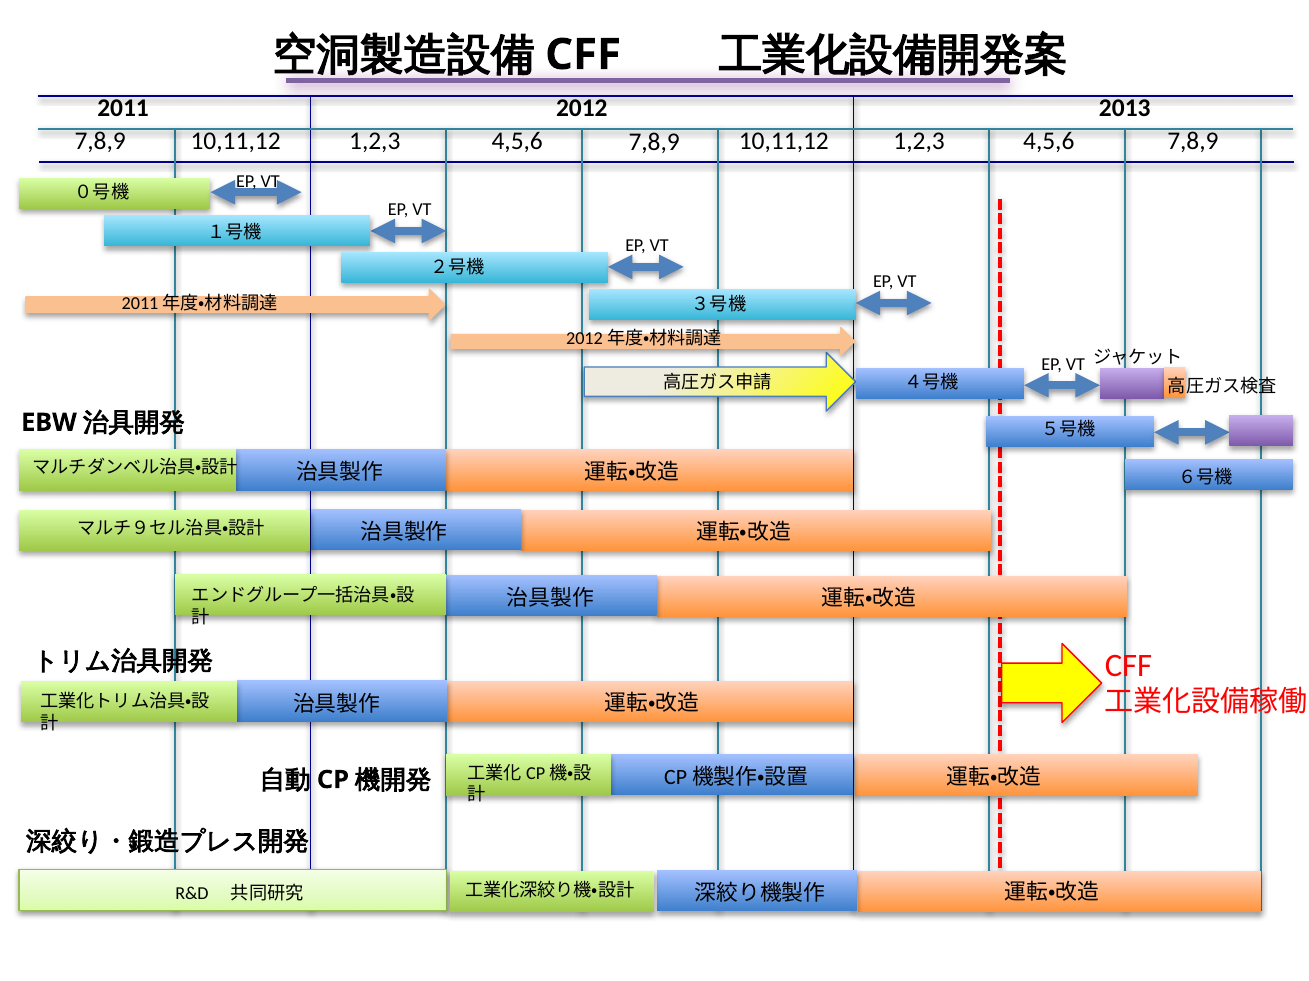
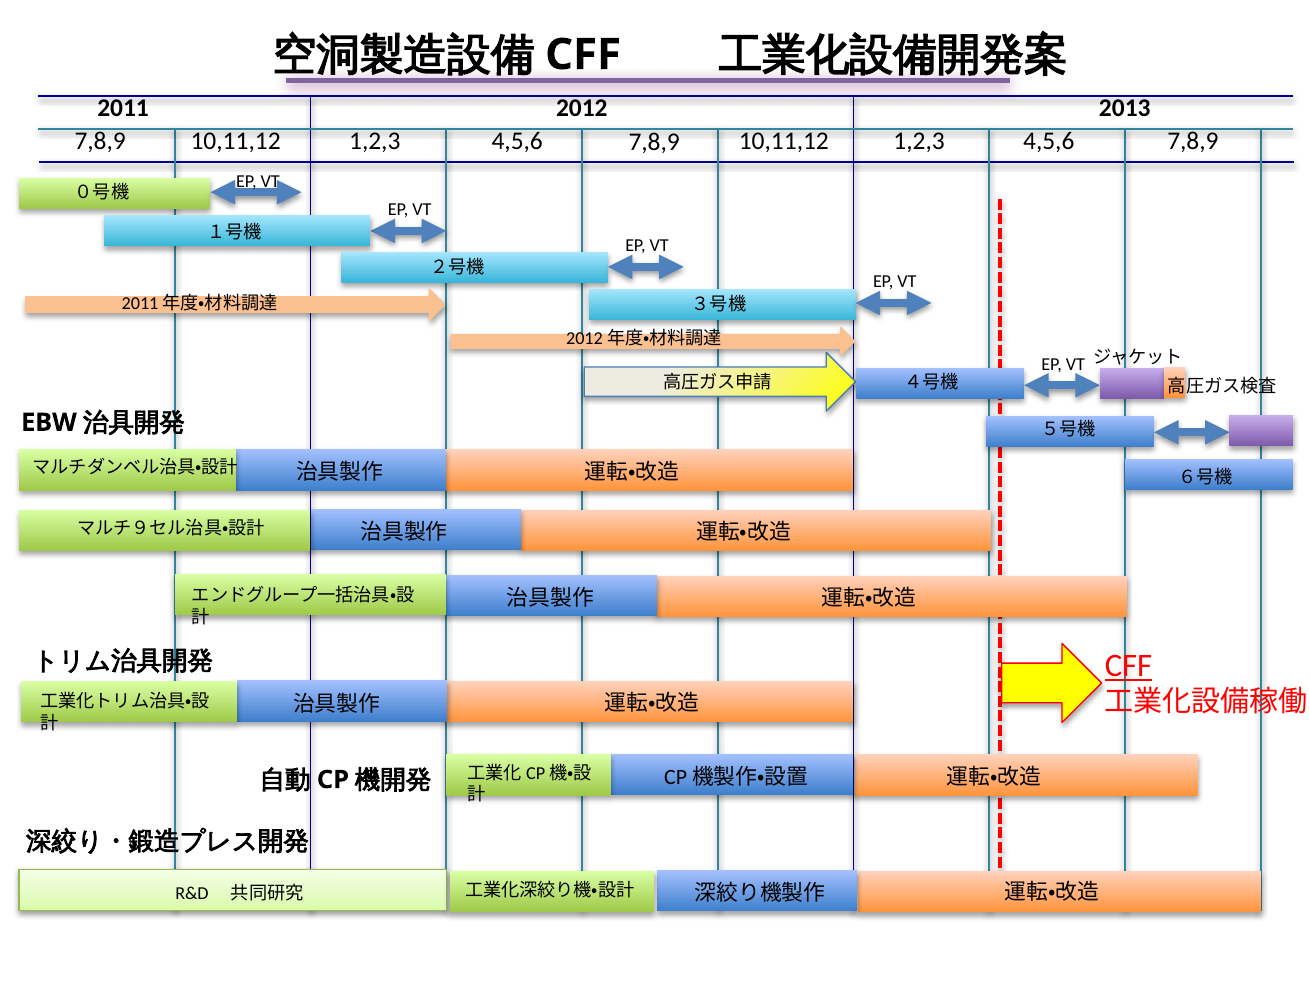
CFF at (1128, 666) underline: none -> present
